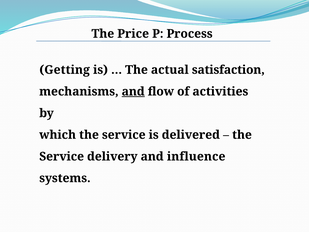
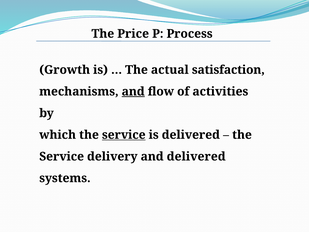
Getting: Getting -> Growth
service at (124, 135) underline: none -> present
and influence: influence -> delivered
